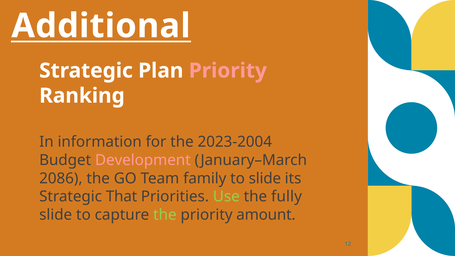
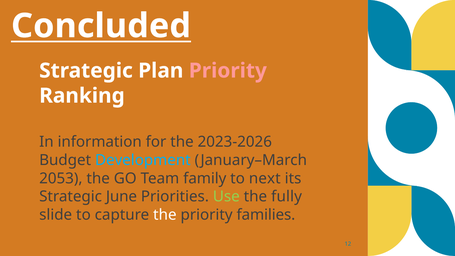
Additional: Additional -> Concluded
2023-2004: 2023-2004 -> 2023-2026
Development colour: pink -> light blue
2086: 2086 -> 2053
to slide: slide -> next
That: That -> June
the at (165, 215) colour: light green -> white
amount: amount -> families
